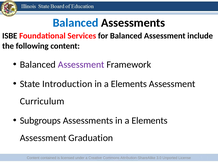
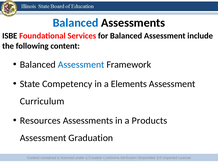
Assessment at (81, 65) colour: purple -> blue
Introduction: Introduction -> Competency
Subgroups: Subgroups -> Resources
Assessments in a Elements: Elements -> Products
